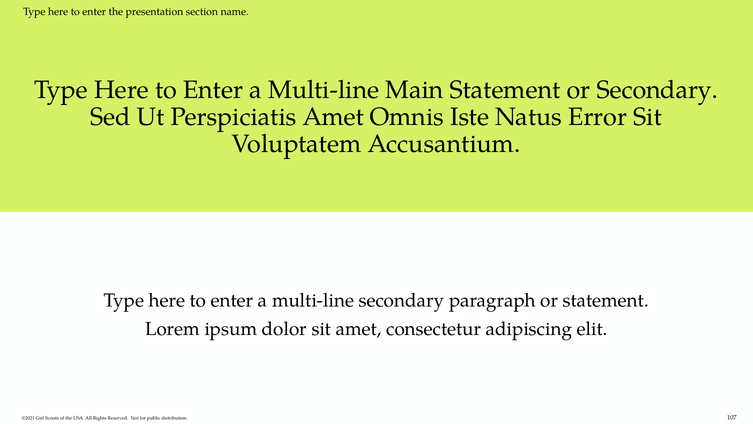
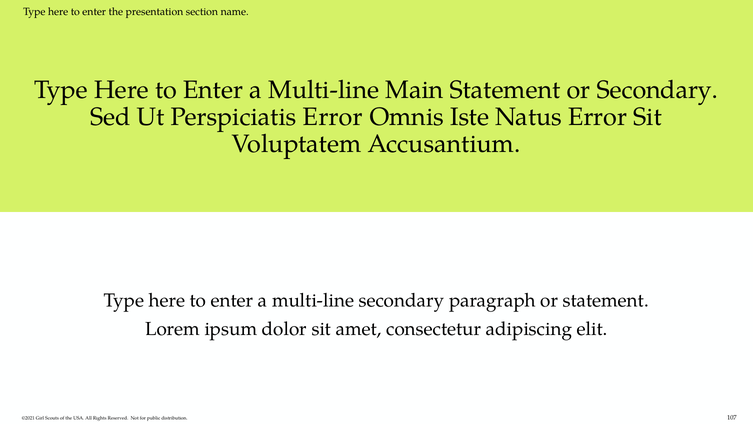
Perspiciatis Amet: Amet -> Error
